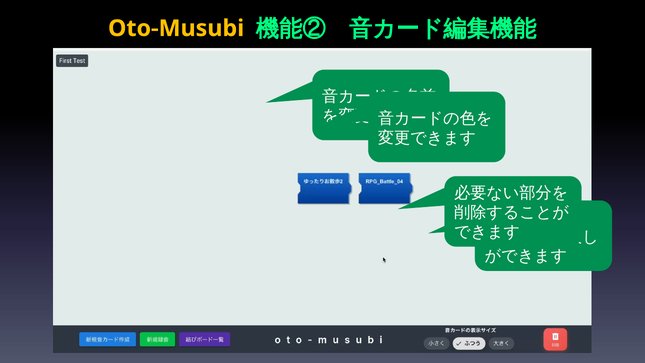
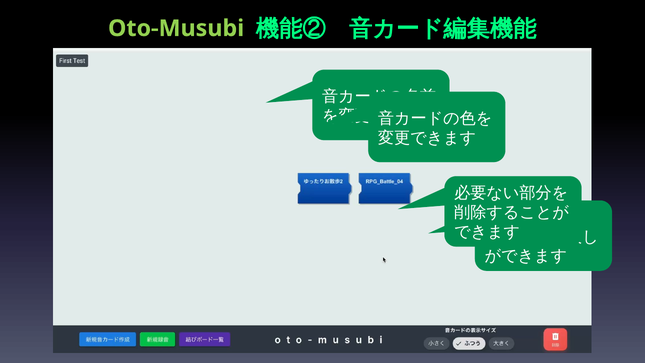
Oto-Musubi colour: yellow -> light green
